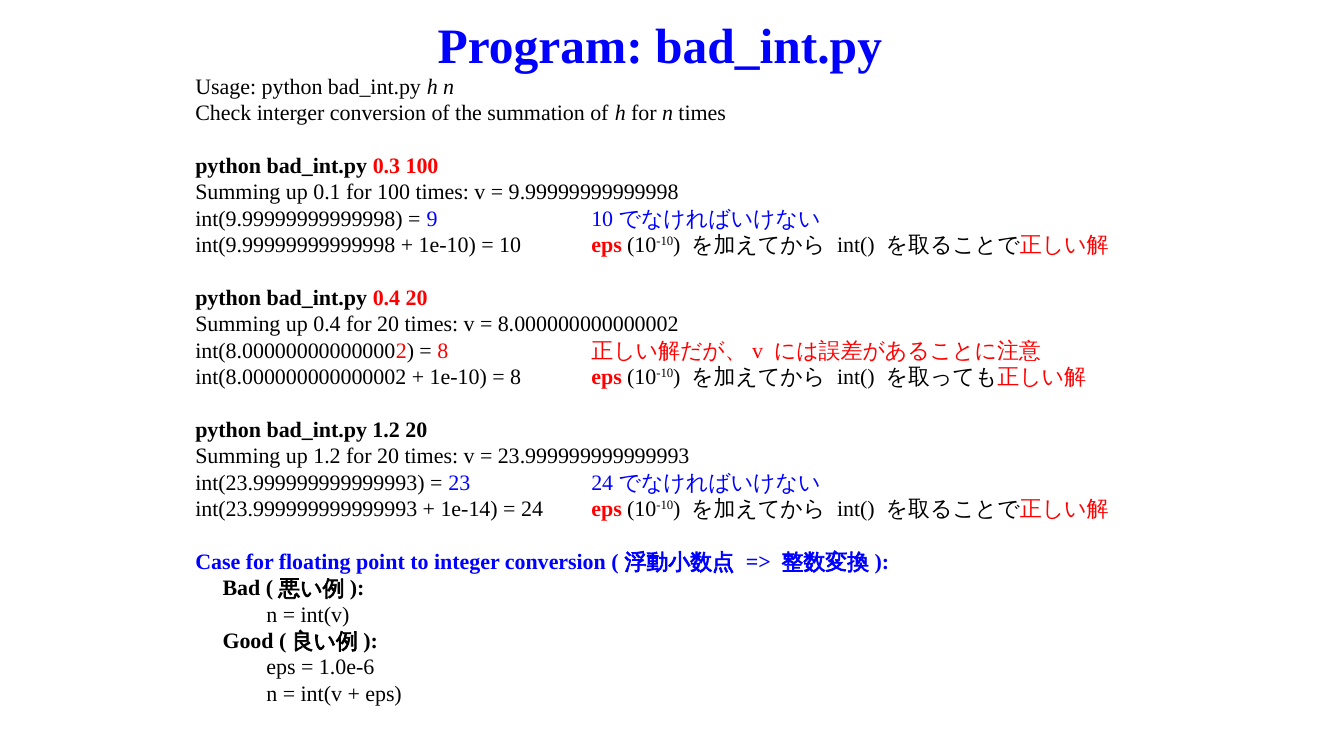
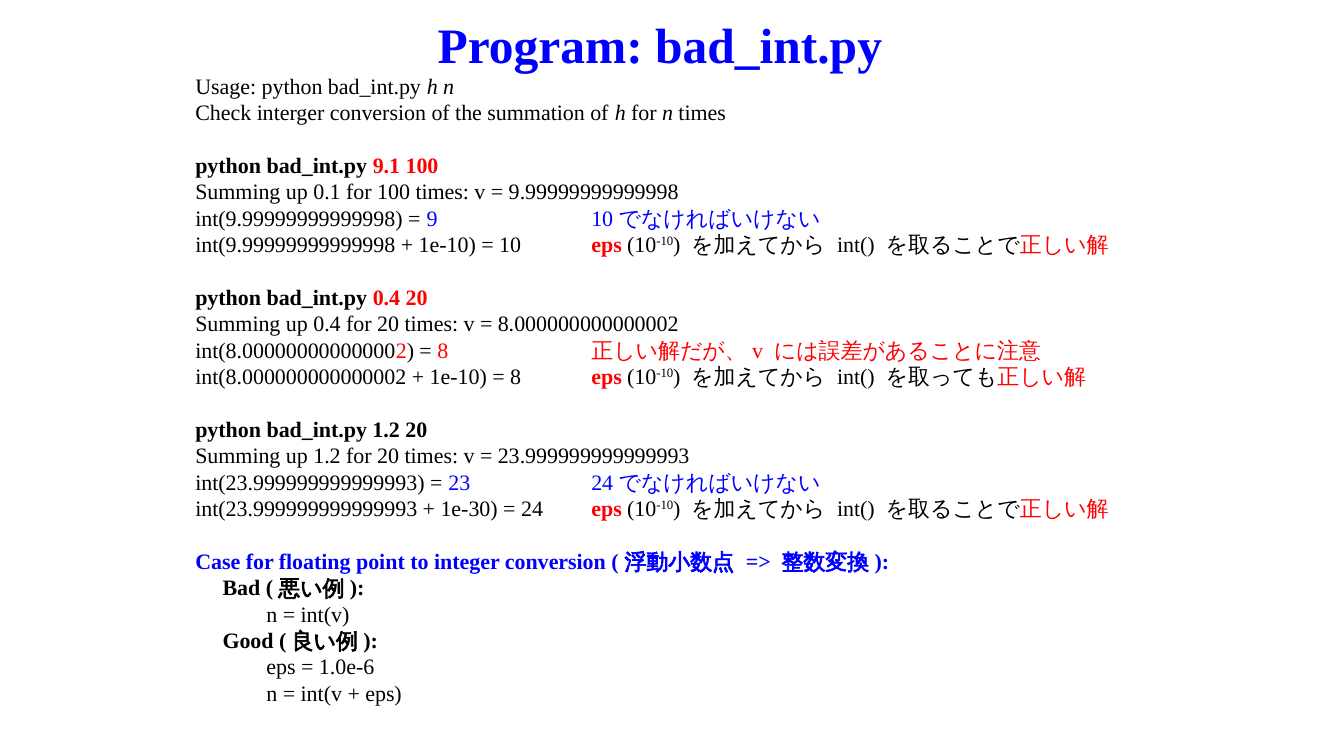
0.3: 0.3 -> 9.1
1e-14: 1e-14 -> 1e-30
